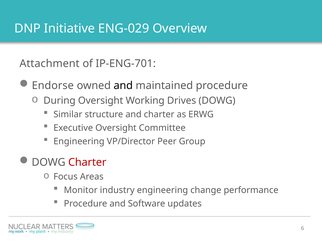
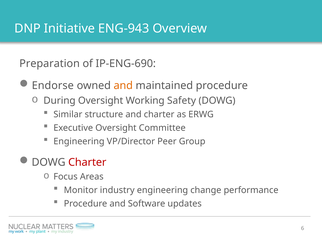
ENG-029: ENG-029 -> ENG-943
Attachment: Attachment -> Preparation
IP-ENG-701: IP-ENG-701 -> IP-ENG-690
and at (123, 85) colour: black -> orange
Drives: Drives -> Safety
